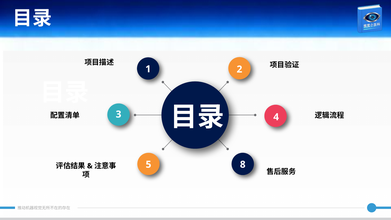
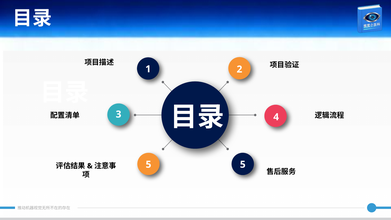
5 8: 8 -> 5
